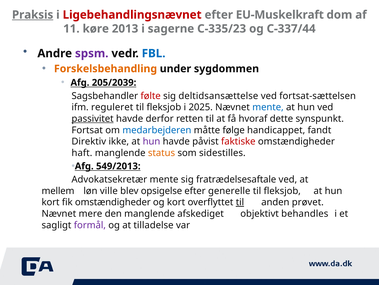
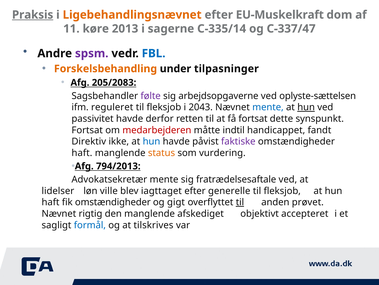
Ligebehandlingsnævnet colour: red -> orange
C-335/23: C-335/23 -> C-335/14
C-337/44: C-337/44 -> C-337/47
sygdommen: sygdommen -> tilpasninger
205/2039: 205/2039 -> 205/2083
følte colour: red -> purple
deltidsansættelse: deltidsansættelse -> arbejdsopgaverne
fortsat-sættelsen: fortsat-sættelsen -> oplyste-sættelsen
2025: 2025 -> 2043
hun at (306, 107) underline: none -> present
passivitet underline: present -> none
få hvoraf: hvoraf -> fortsat
medarbejderen colour: blue -> red
følge: følge -> indtil
hun at (151, 141) colour: purple -> blue
faktiske colour: red -> purple
sidestilles: sidestilles -> vurdering
549/2013: 549/2013 -> 794/2013
mellem: mellem -> lidelser
opsigelse: opsigelse -> iagttaget
kort at (51, 202): kort -> haft
og kort: kort -> gigt
mere: mere -> rigtig
behandles: behandles -> accepteret
formål colour: purple -> blue
tilladelse: tilladelse -> tilskrives
